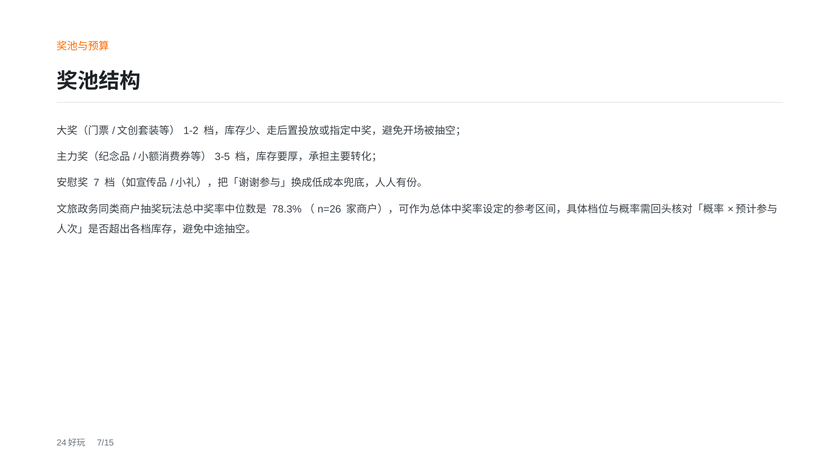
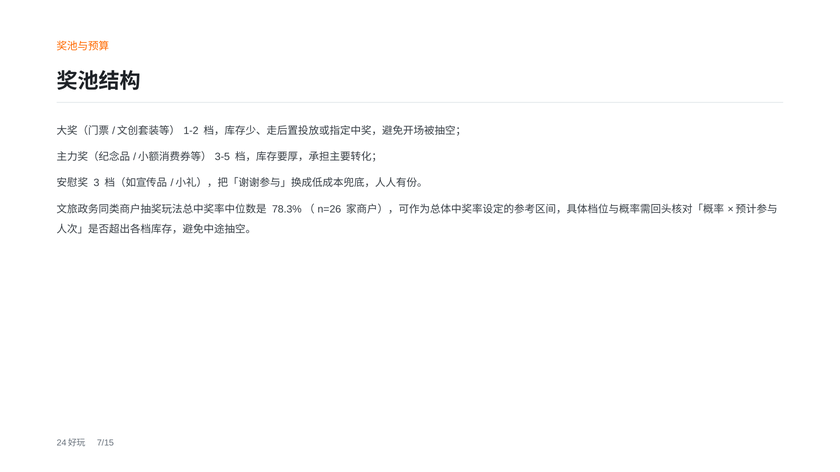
7: 7 -> 3
